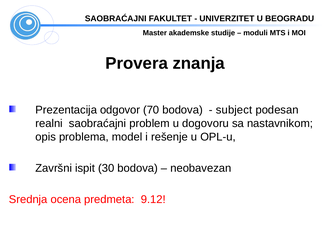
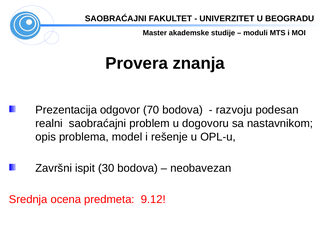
subject: subject -> razvoju
